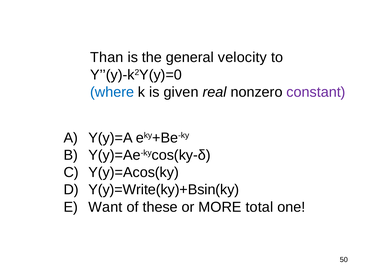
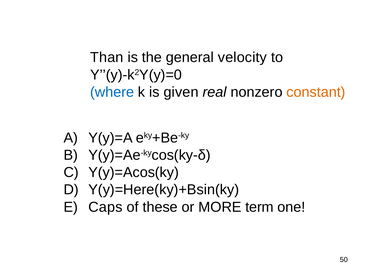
constant colour: purple -> orange
Y(y)=Write(ky)+Bsin(ky: Y(y)=Write(ky)+Bsin(ky -> Y(y)=Here(ky)+Bsin(ky
Want: Want -> Caps
total: total -> term
